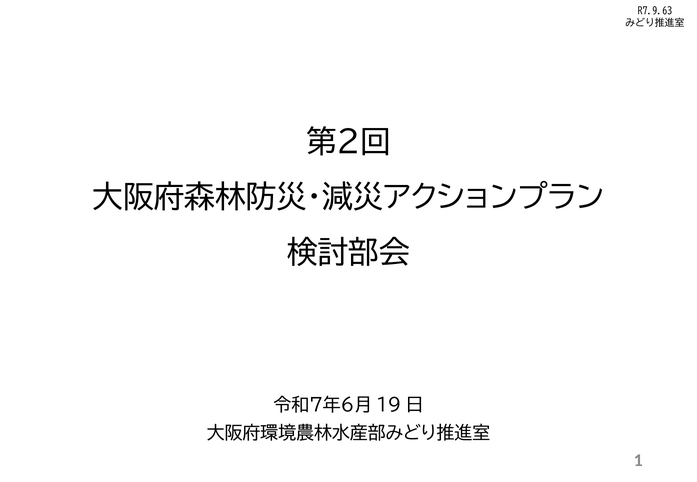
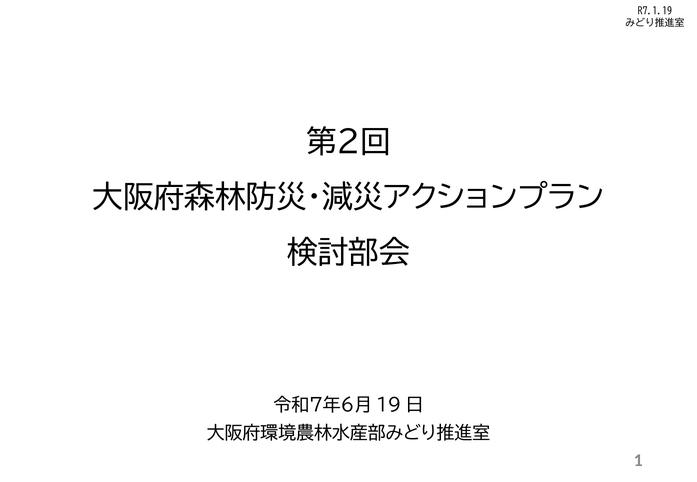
R7.9.63: R7.9.63 -> R7.1.19
